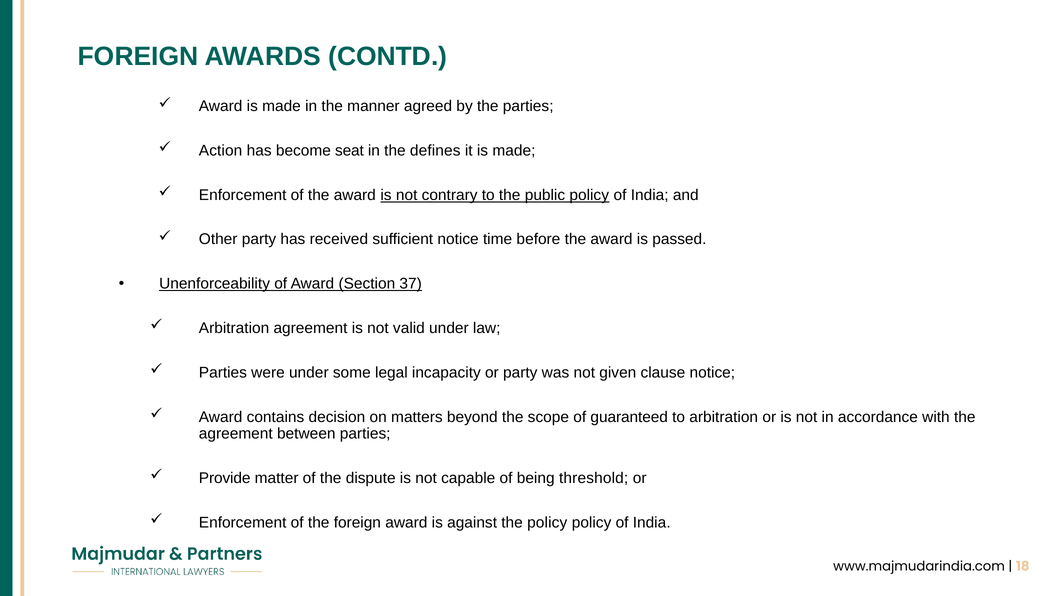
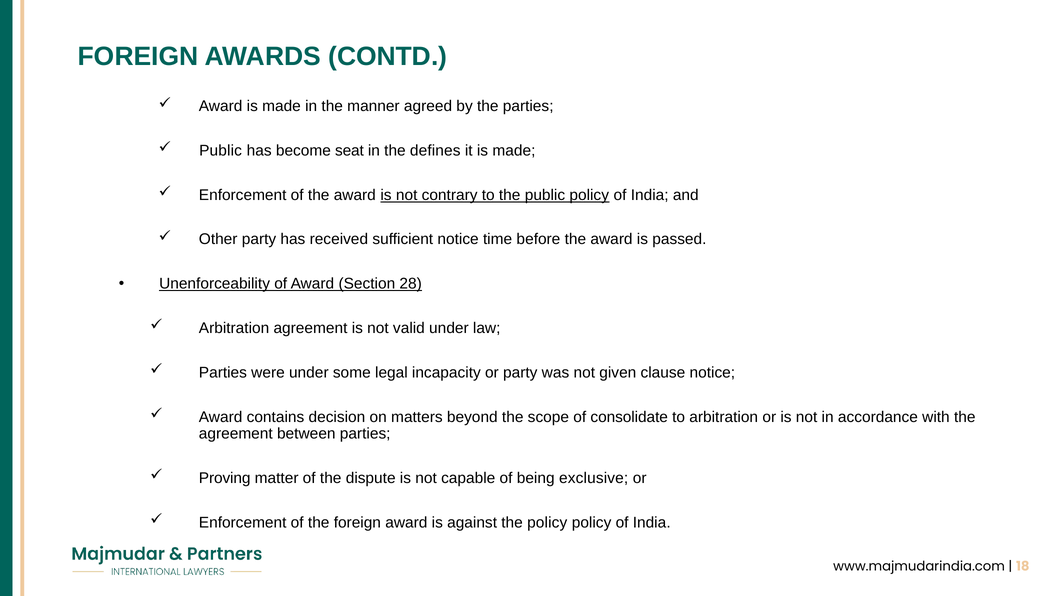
Action at (221, 150): Action -> Public
37: 37 -> 28
guaranteed: guaranteed -> consolidate
Provide: Provide -> Proving
threshold: threshold -> exclusive
